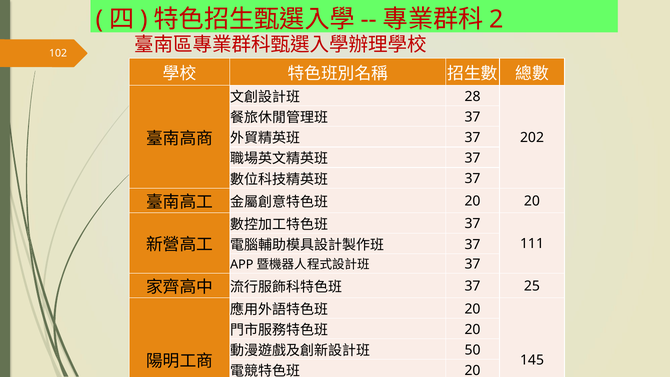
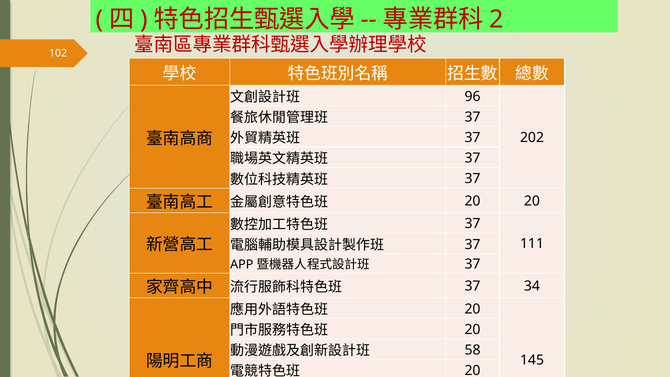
28: 28 -> 96
25: 25 -> 34
50: 50 -> 58
